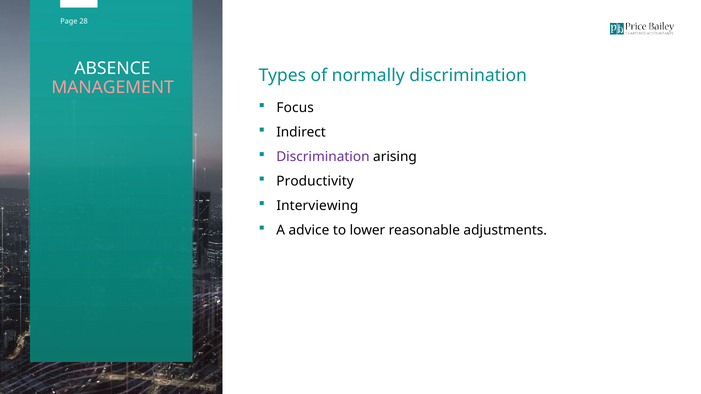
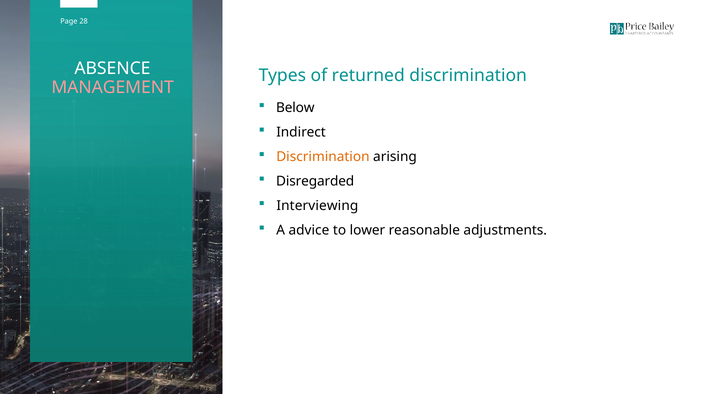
normally: normally -> returned
Focus: Focus -> Below
Discrimination at (323, 157) colour: purple -> orange
Productivity: Productivity -> Disregarded
